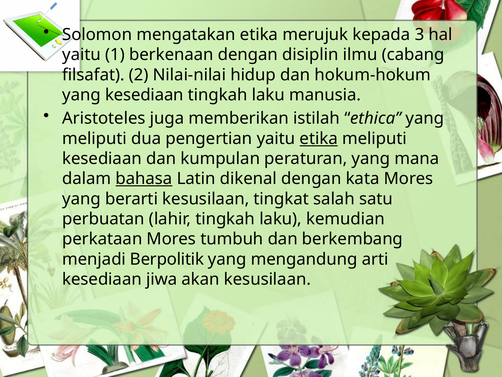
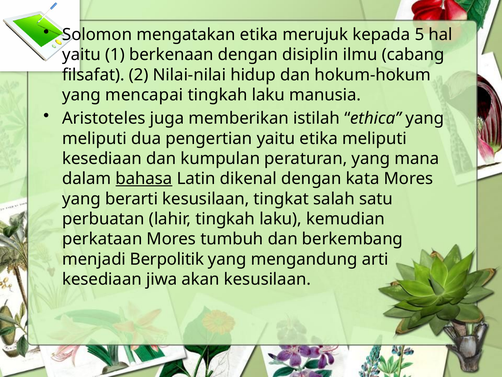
3: 3 -> 5
yang kesediaan: kesediaan -> mencapai
etika at (319, 138) underline: present -> none
